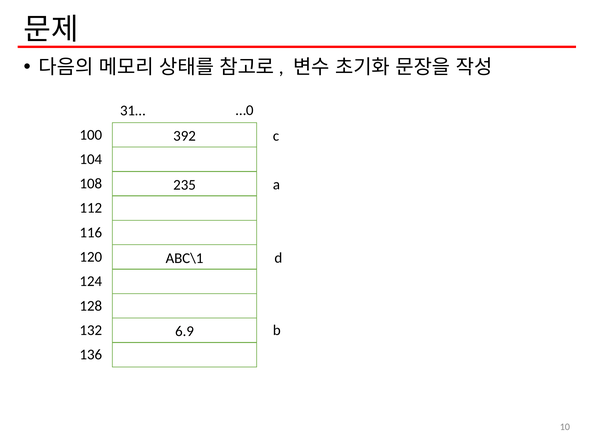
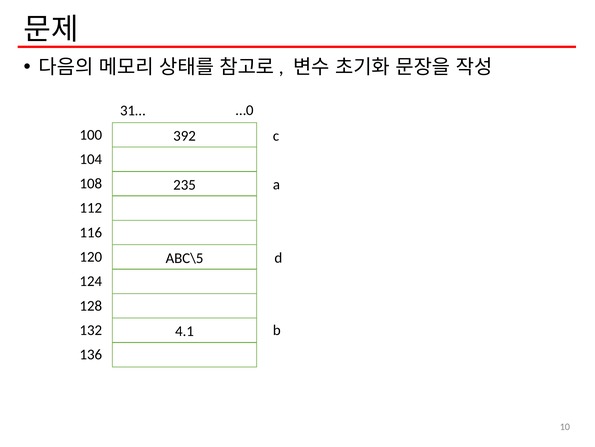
ABC\1: ABC\1 -> ABC\5
6.9: 6.9 -> 4.1
